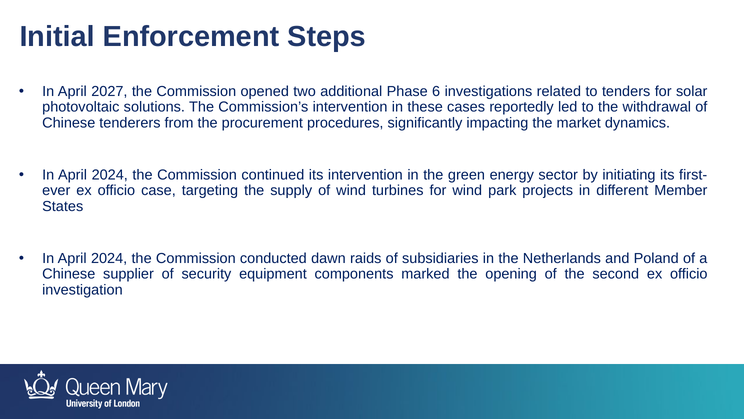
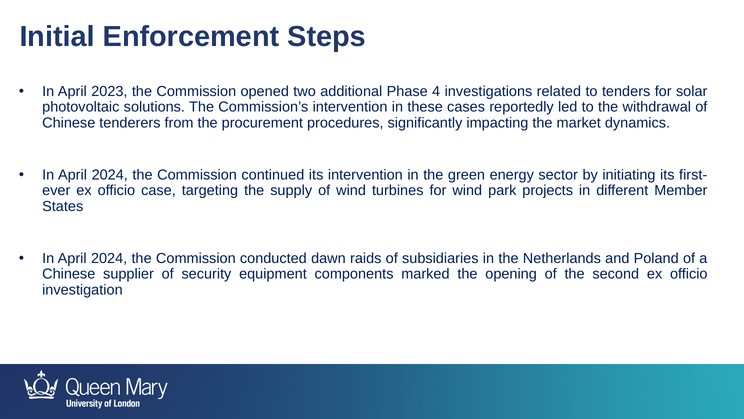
2027: 2027 -> 2023
6: 6 -> 4
